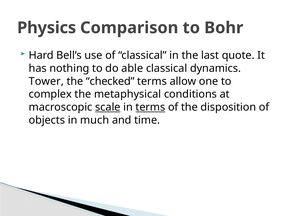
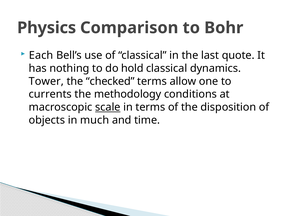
Hard: Hard -> Each
able: able -> hold
complex: complex -> currents
metaphysical: metaphysical -> methodology
terms at (150, 107) underline: present -> none
